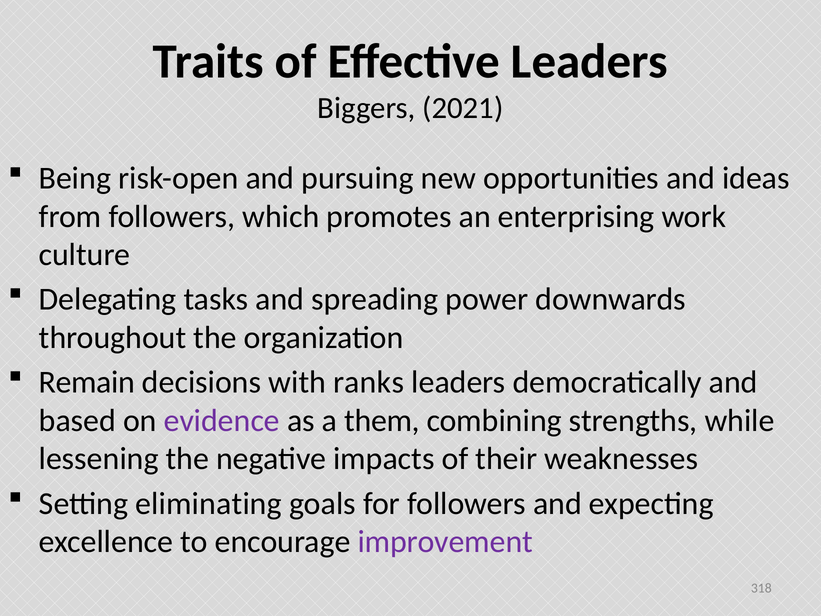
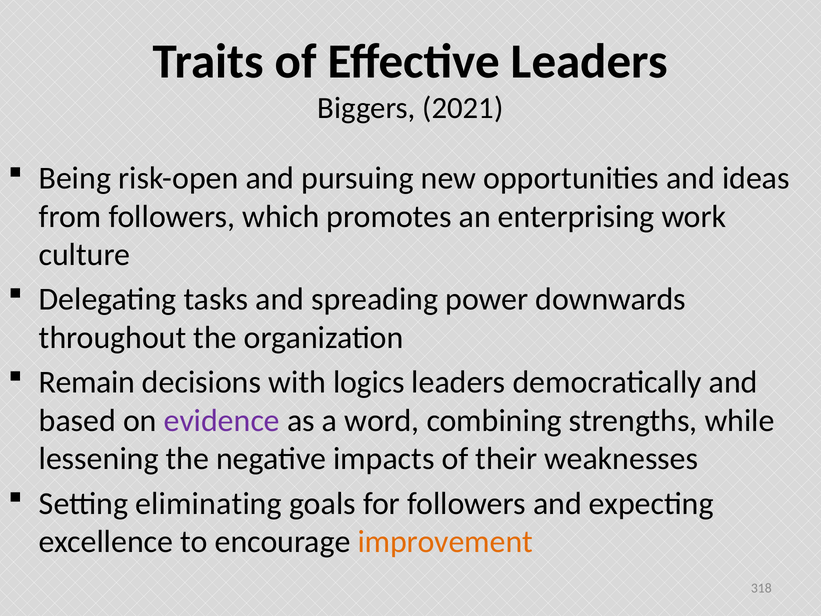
ranks: ranks -> logics
them: them -> word
improvement colour: purple -> orange
